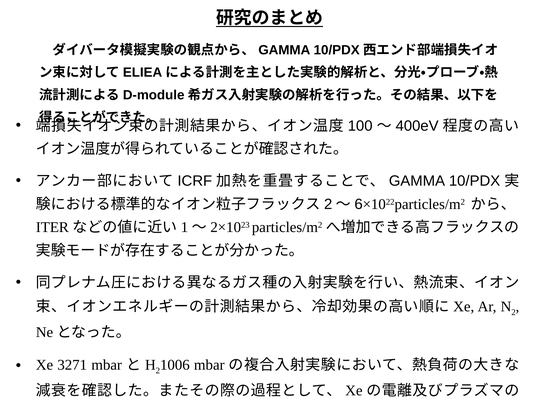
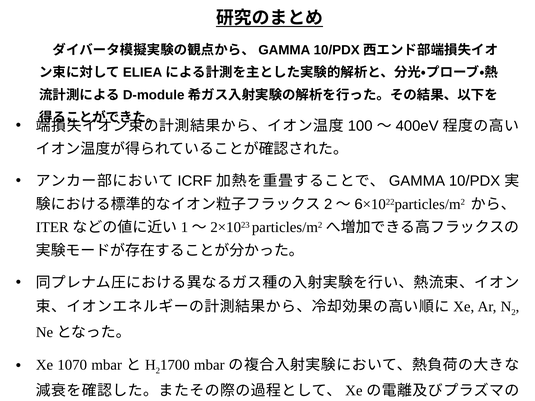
3271: 3271 -> 1070
1006: 1006 -> 1700
